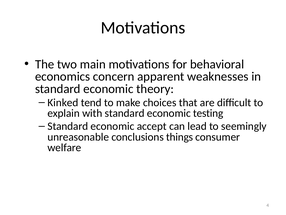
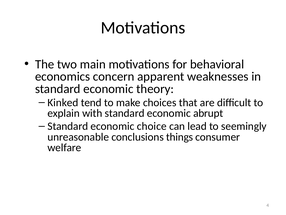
testing: testing -> abrupt
accept: accept -> choice
